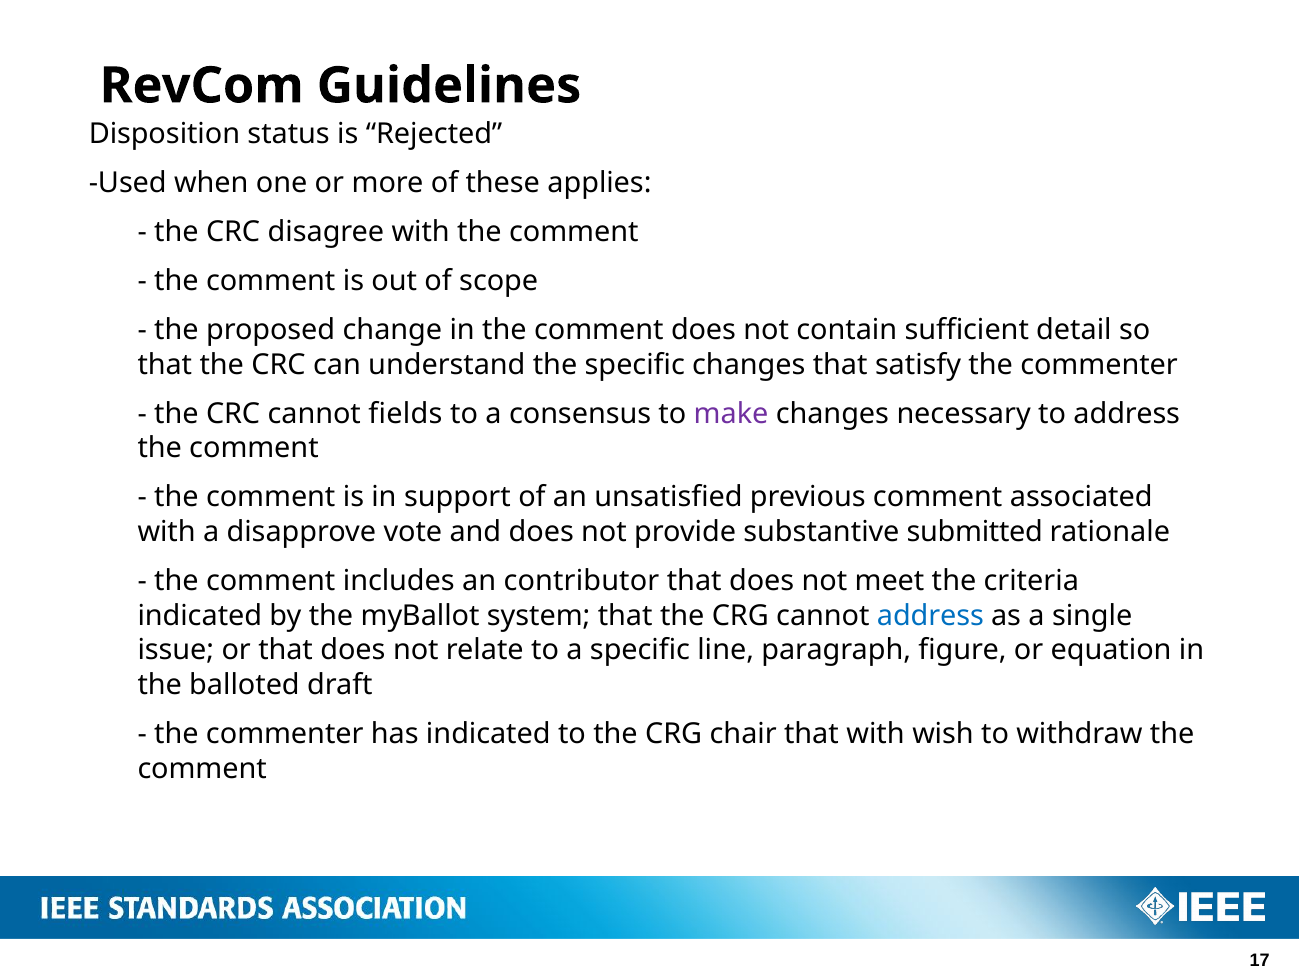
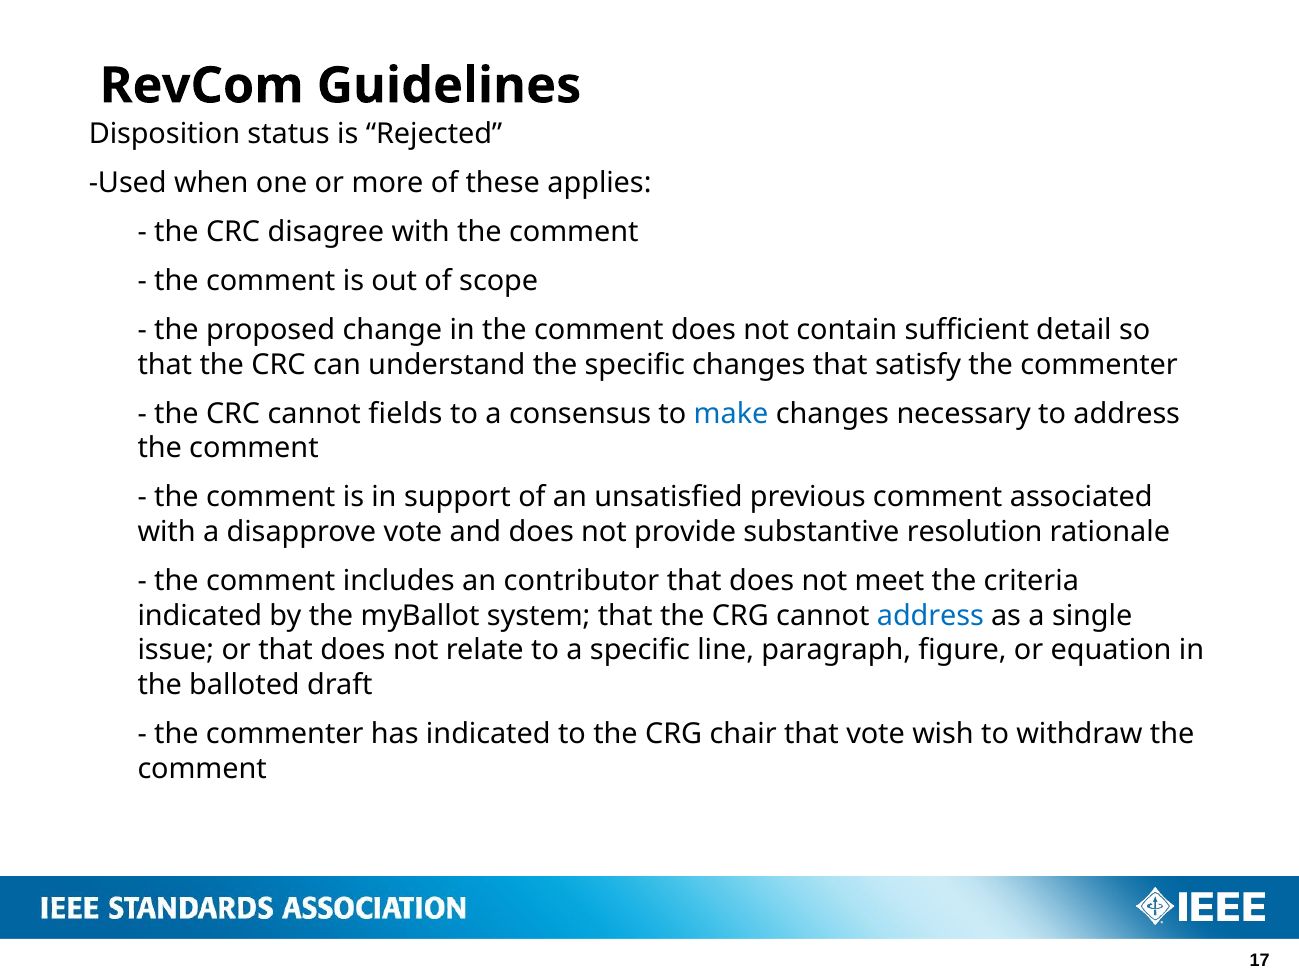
make colour: purple -> blue
submitted: submitted -> resolution
that with: with -> vote
